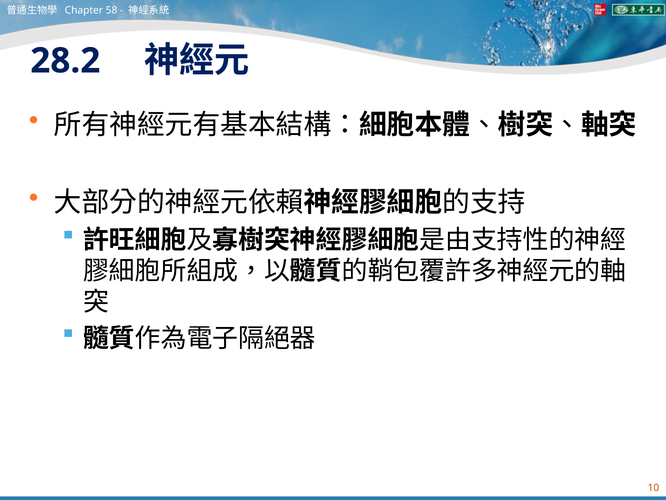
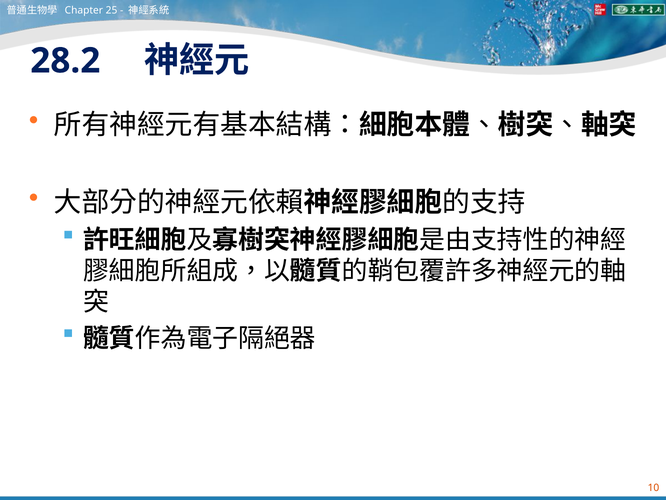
58: 58 -> 25
